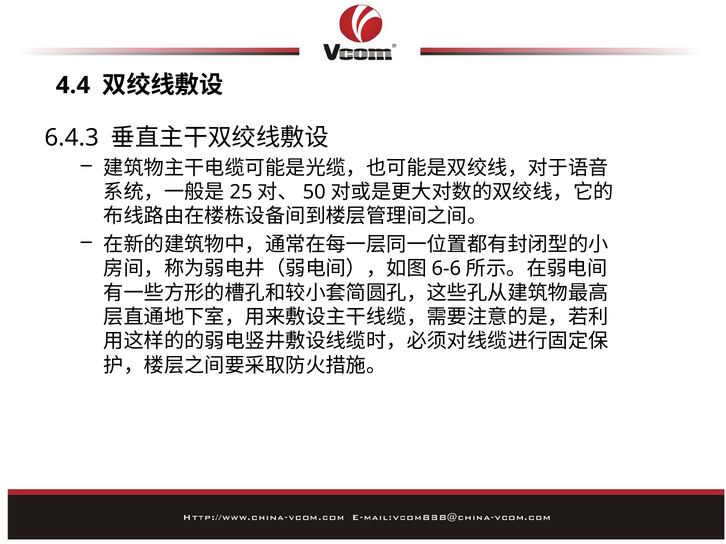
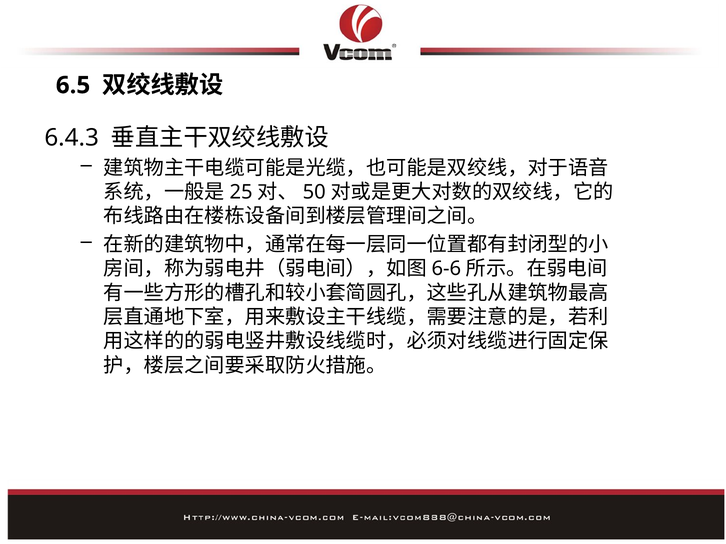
4.4: 4.4 -> 6.5
